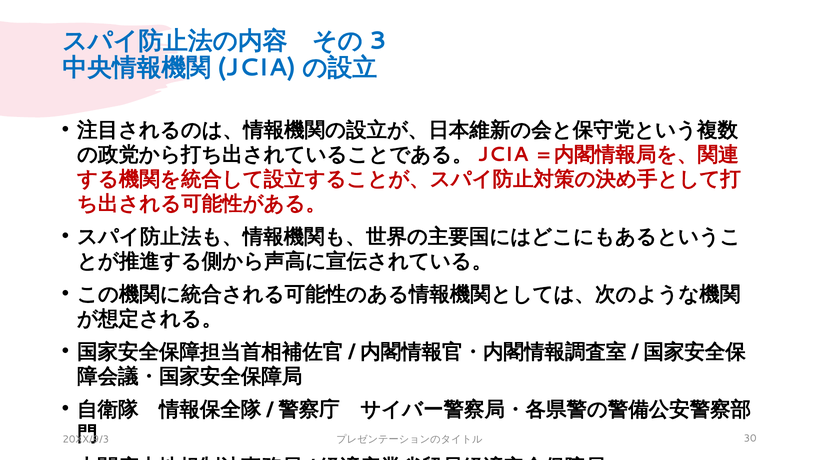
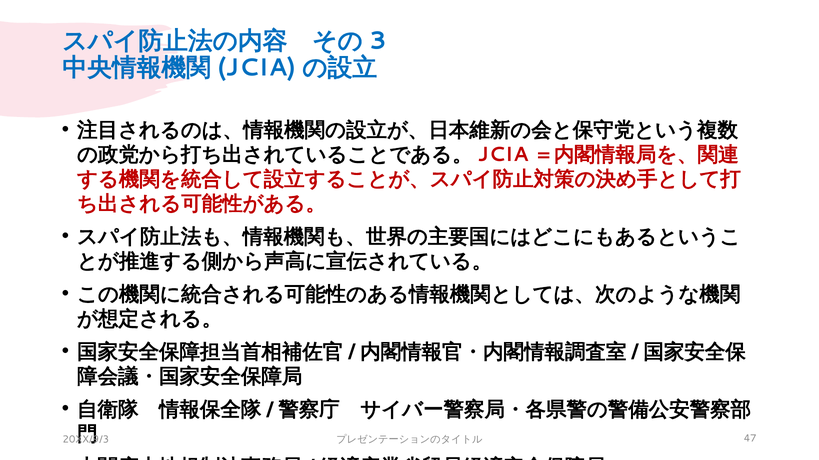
30: 30 -> 47
